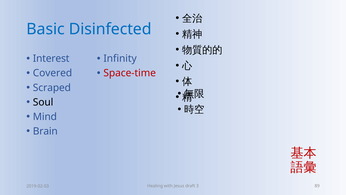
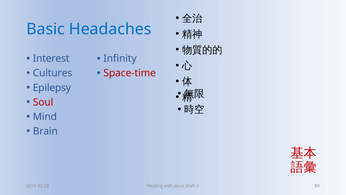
Disinfected: Disinfected -> Headaches
Covered: Covered -> Cultures
Scraped: Scraped -> Epilepsy
Soul colour: black -> red
